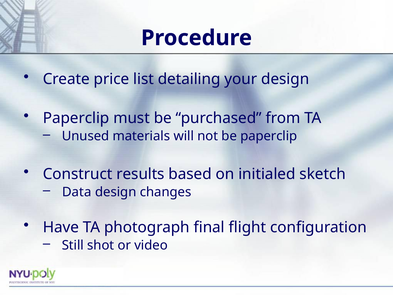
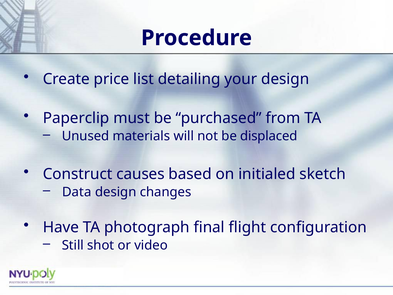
be paperclip: paperclip -> displaced
results: results -> causes
